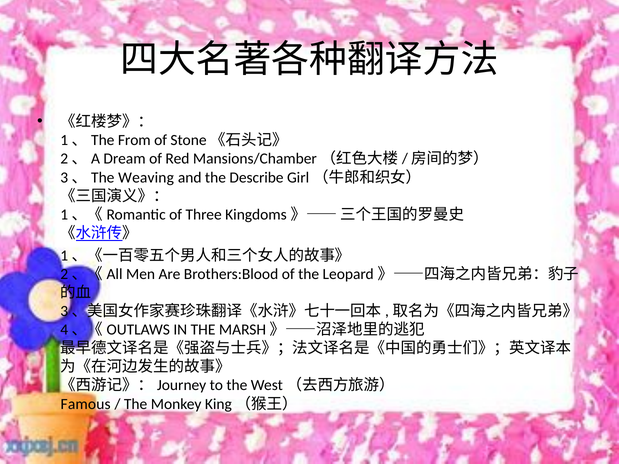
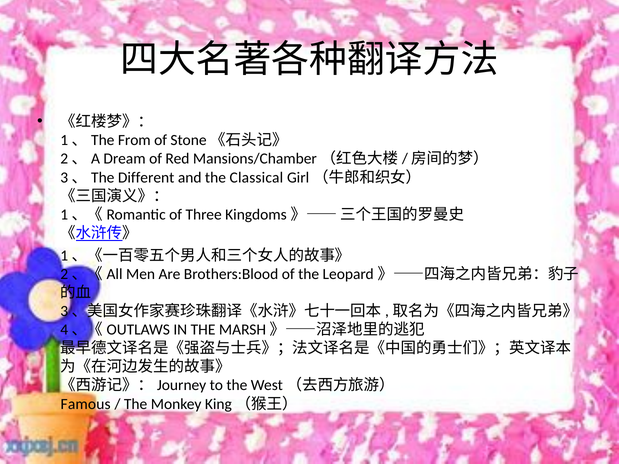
Weaving: Weaving -> Different
Describe: Describe -> Classical
